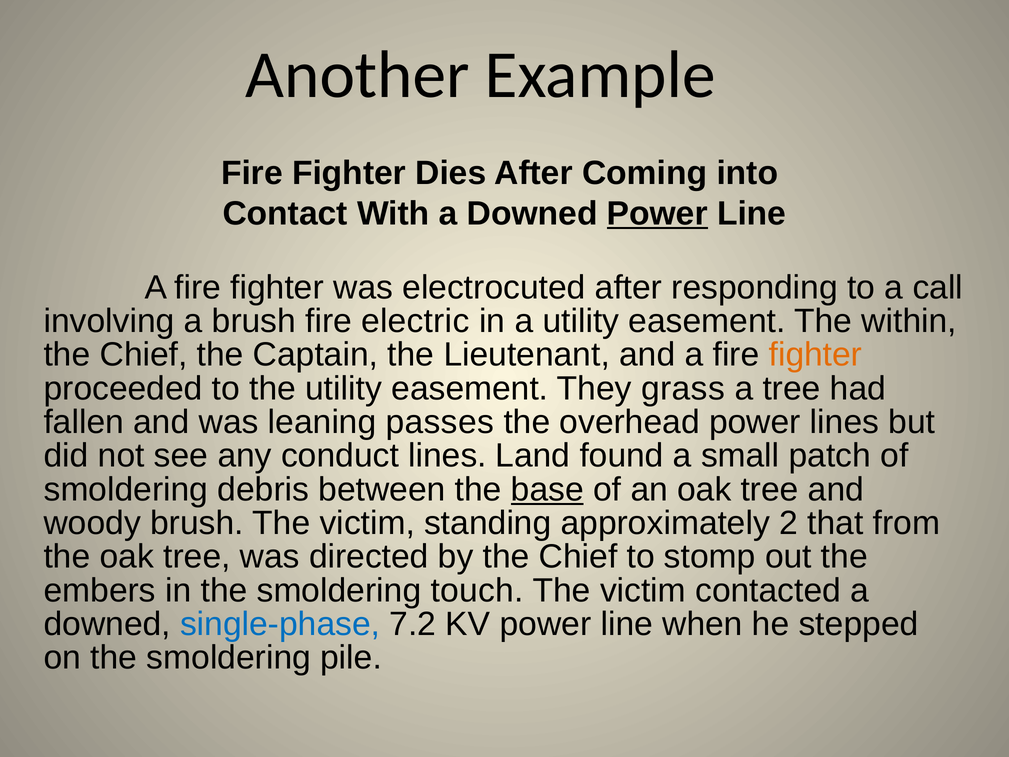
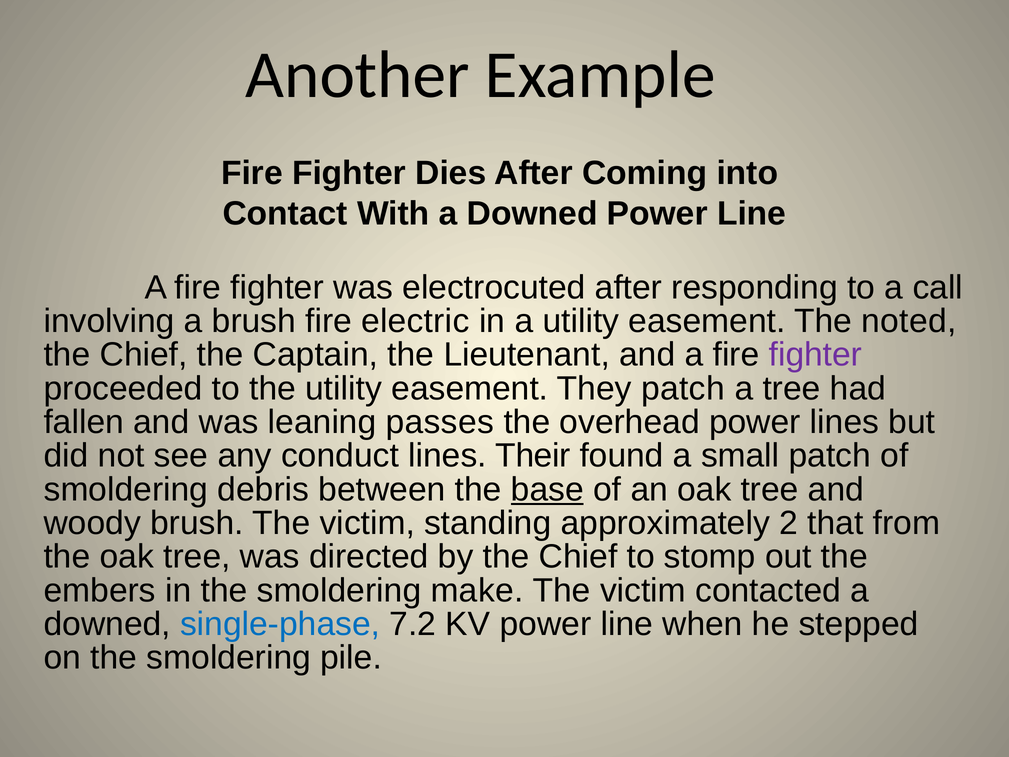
Power at (657, 213) underline: present -> none
within: within -> noted
fighter at (815, 355) colour: orange -> purple
They grass: grass -> patch
Land: Land -> Their
touch: touch -> make
